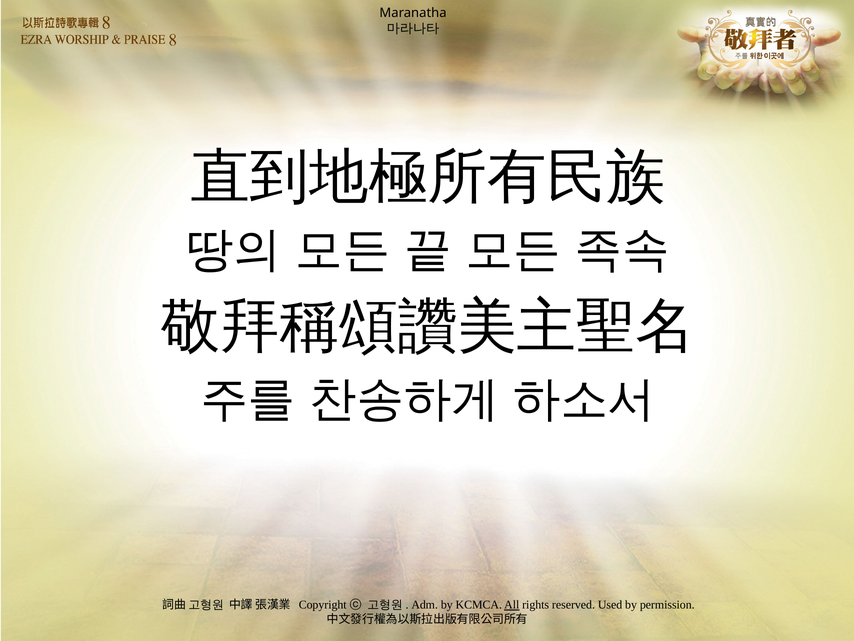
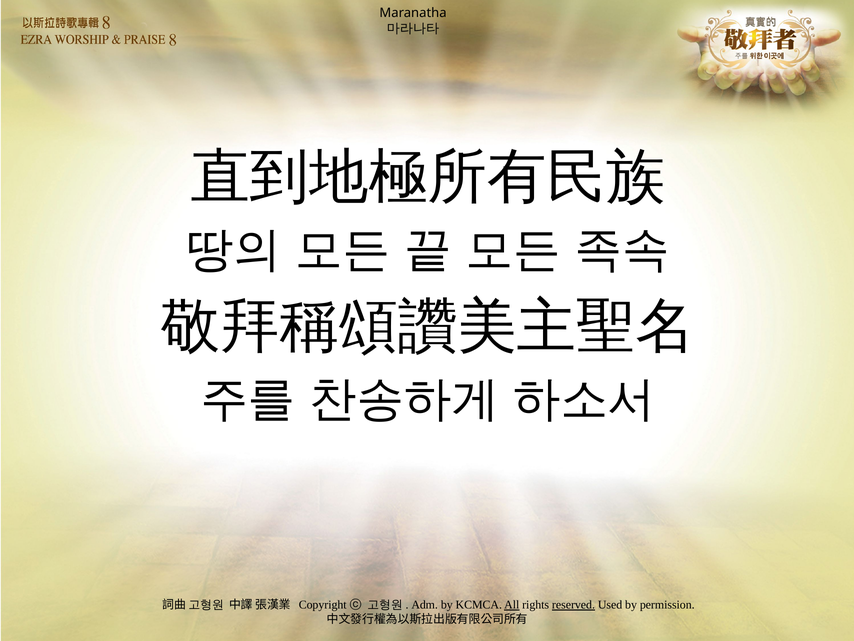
reserved underline: none -> present
